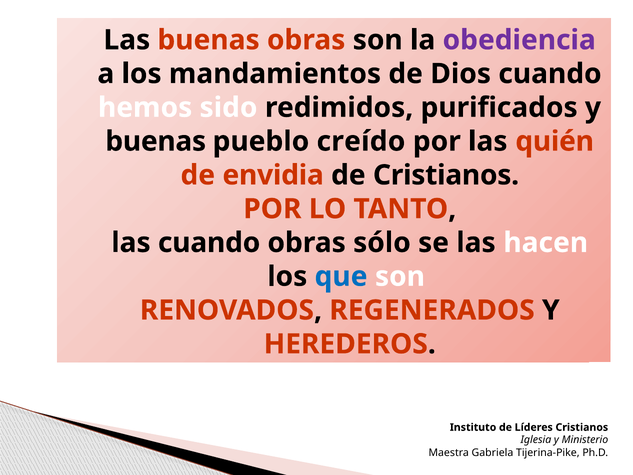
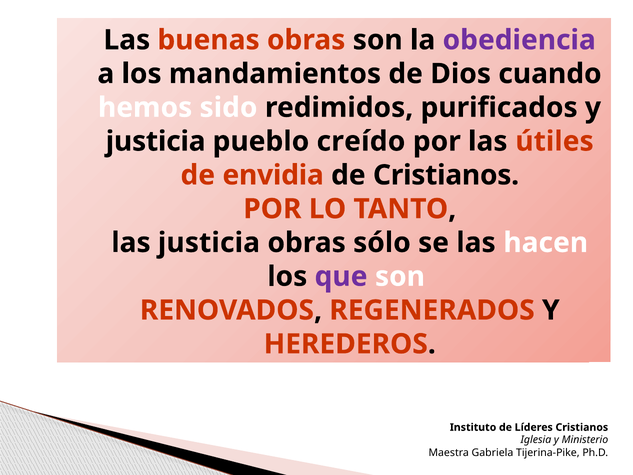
buenas at (156, 141): buenas -> justicia
quién: quién -> útiles
las cuando: cuando -> justicia
que colour: blue -> purple
